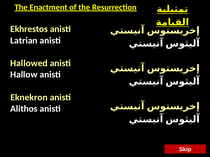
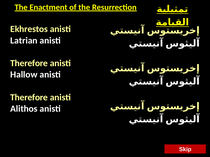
Hallowed at (29, 63): Hallowed -> Therefore
Eknekron at (29, 98): Eknekron -> Therefore
